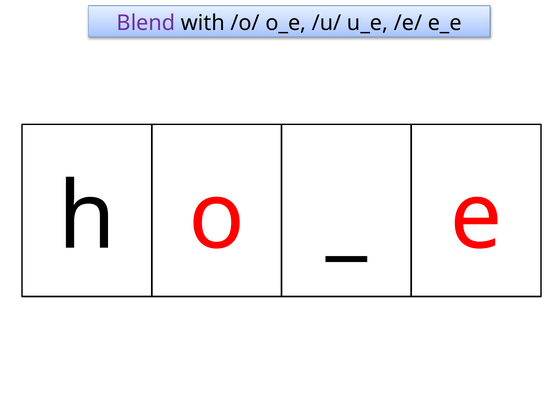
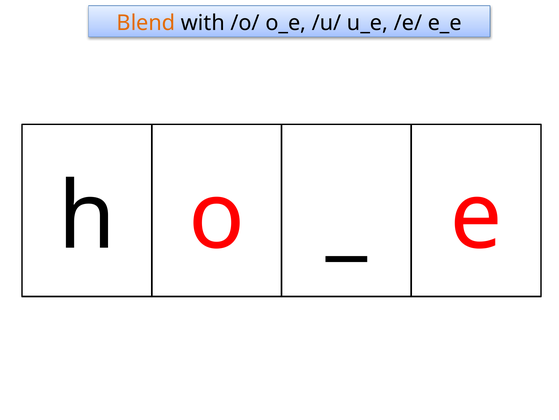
Blend colour: purple -> orange
